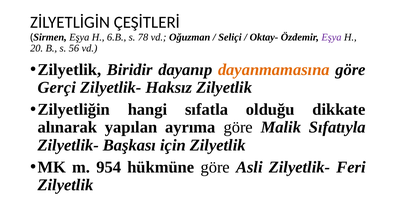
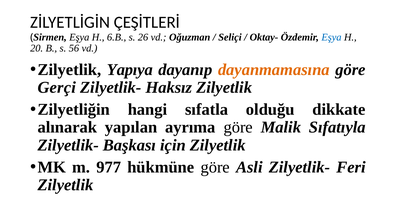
78: 78 -> 26
Eşya at (331, 37) colour: purple -> blue
Biridir: Biridir -> Yapıya
954: 954 -> 977
